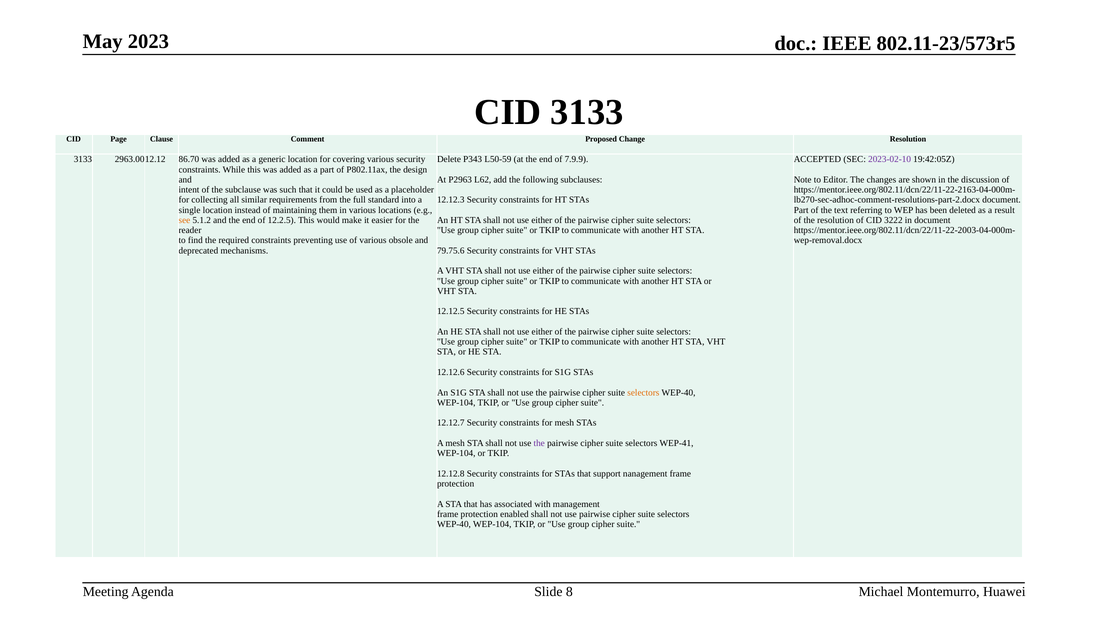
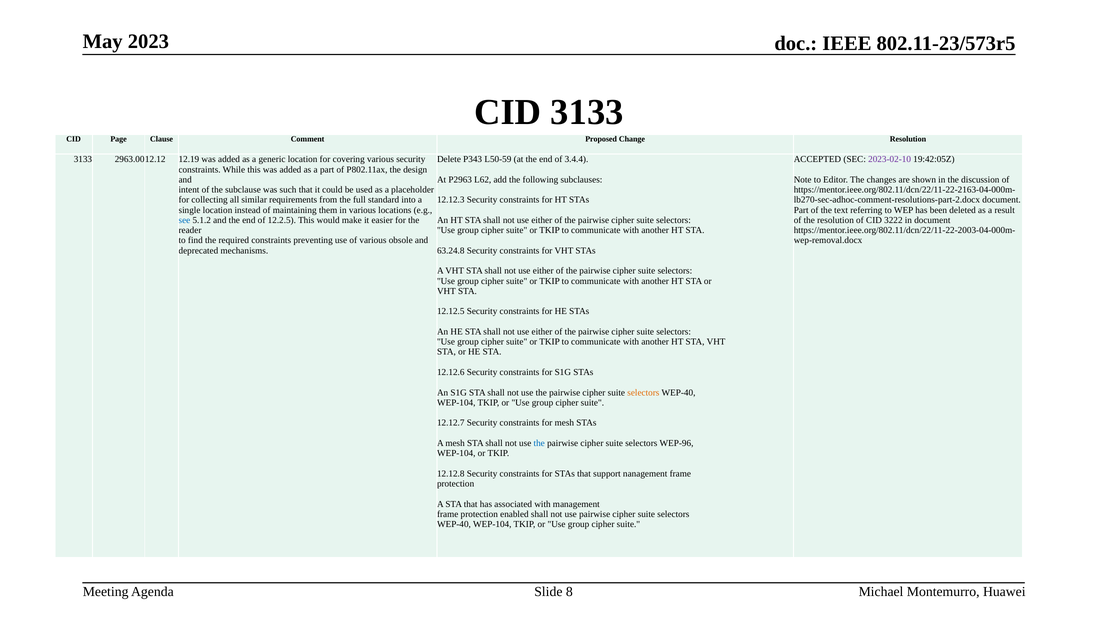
86.70: 86.70 -> 12.19
7.9.9: 7.9.9 -> 3.4.4
see colour: orange -> blue
79.75.6: 79.75.6 -> 63.24.8
the at (539, 444) colour: purple -> blue
WEP-41: WEP-41 -> WEP-96
